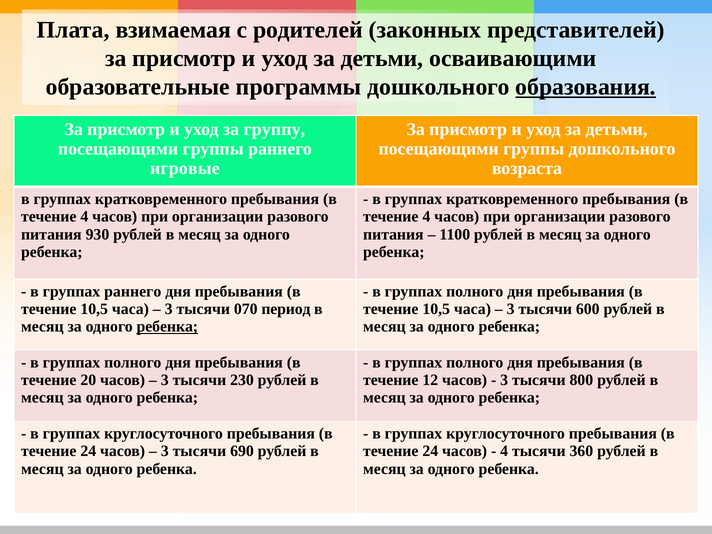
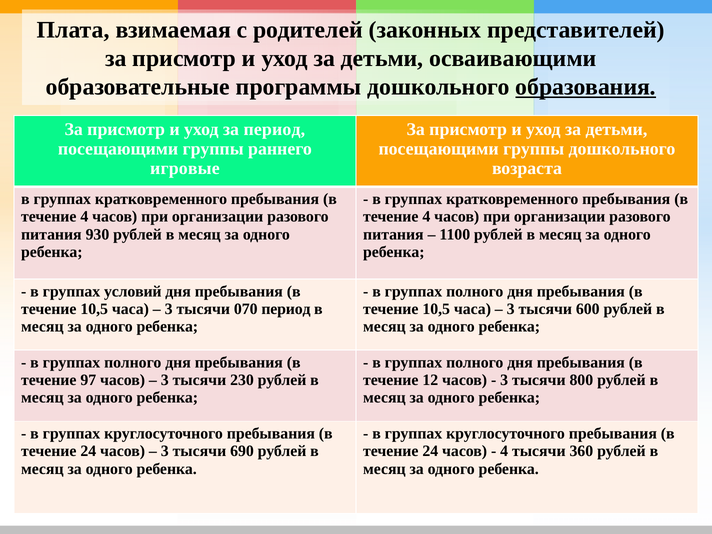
за группу: группу -> период
группах раннего: раннего -> условий
ребенка at (167, 327) underline: present -> none
20: 20 -> 97
